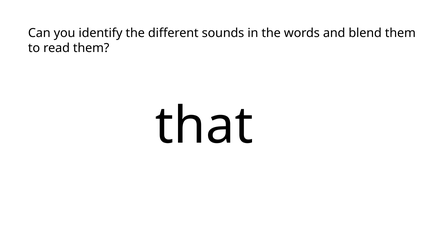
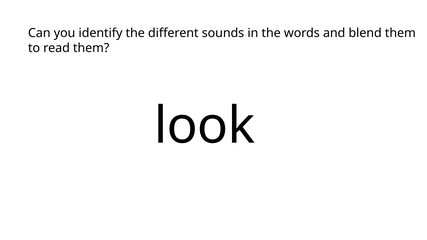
that: that -> look
